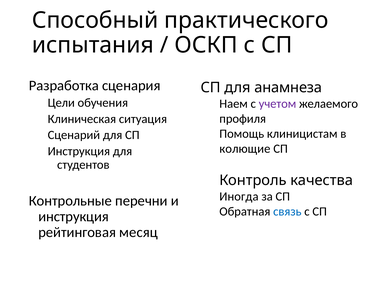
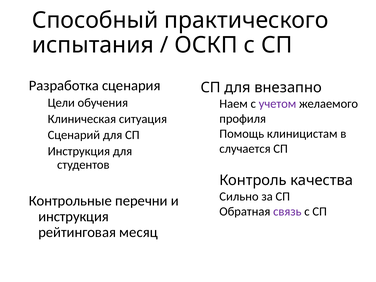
анамнеза: анамнеза -> внезапно
колющие: колющие -> случается
Иногда: Иногда -> Сильно
связь colour: blue -> purple
